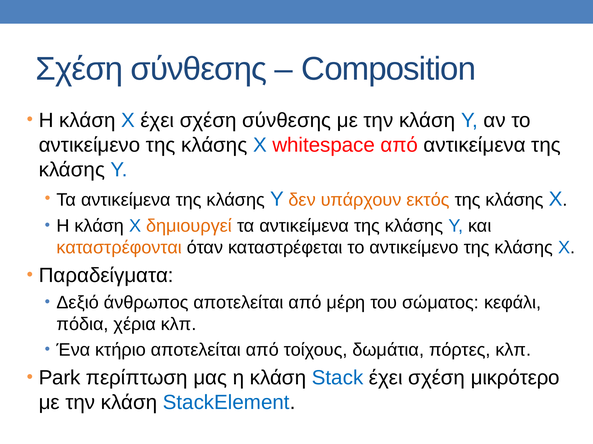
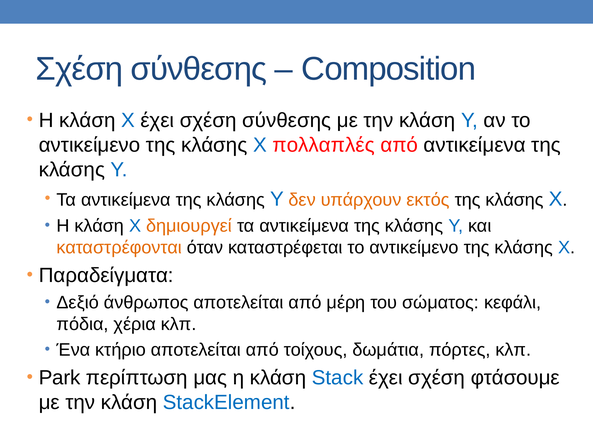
whitespace: whitespace -> πολλαπλές
μικρότερο: μικρότερο -> φτάσουμε
